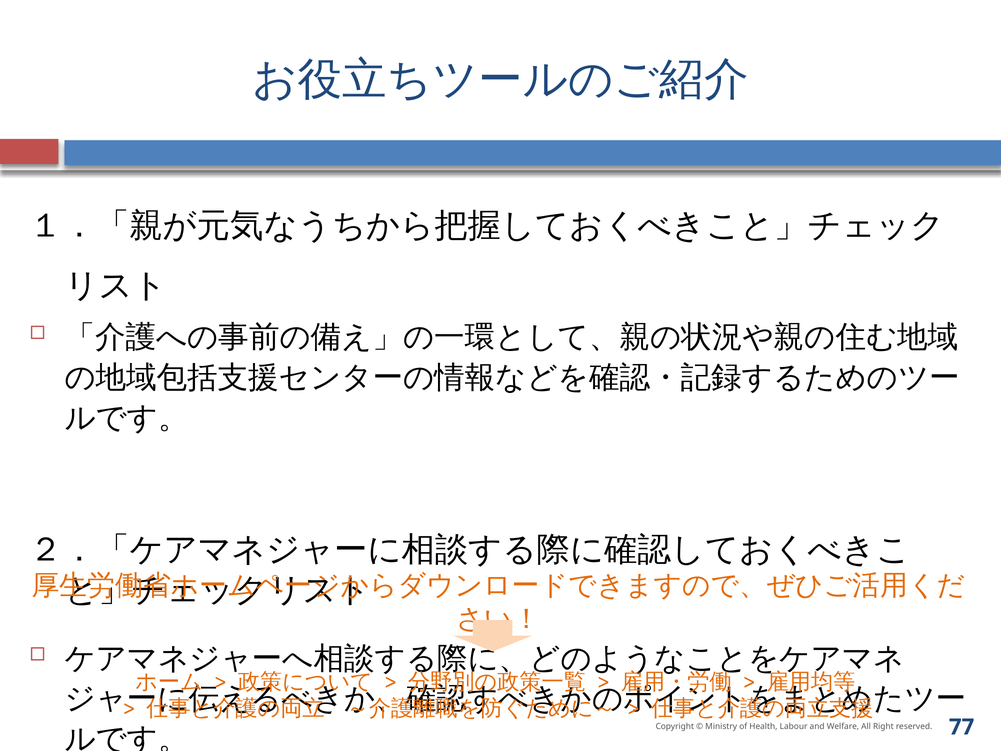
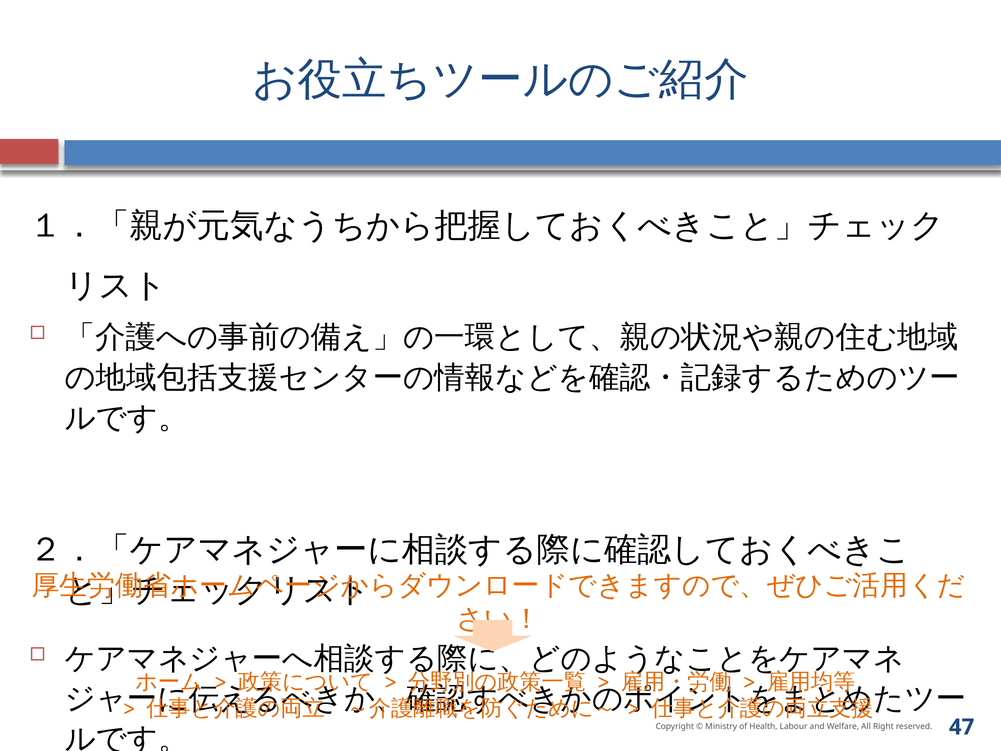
77: 77 -> 47
